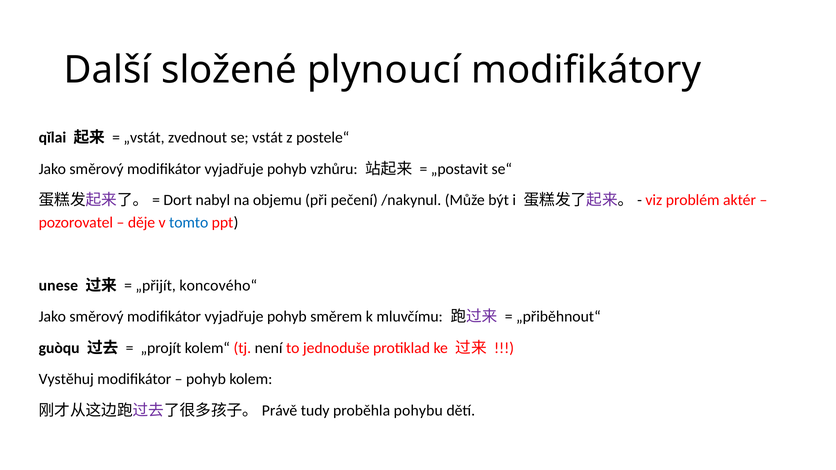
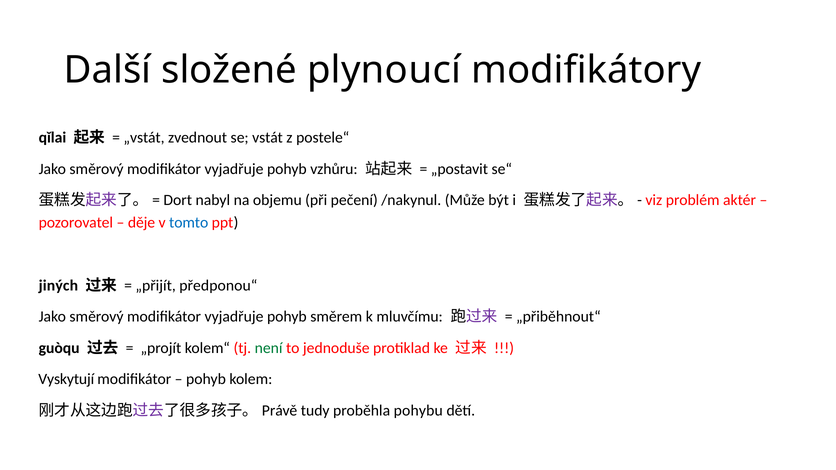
unese: unese -> jiných
koncového“: koncového“ -> předponou“
není colour: black -> green
Vystěhuj: Vystěhuj -> Vyskytují
